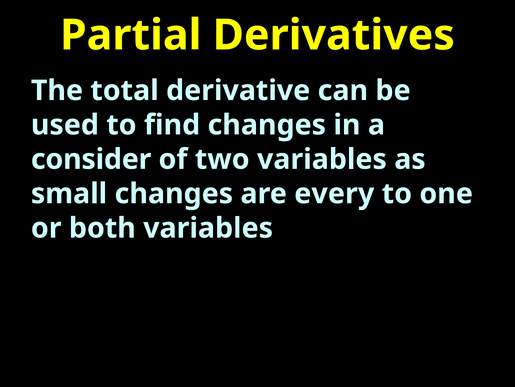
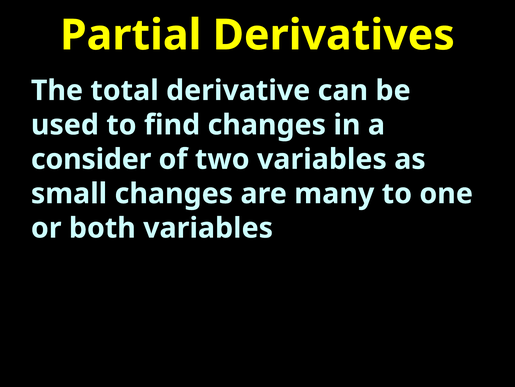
every: every -> many
